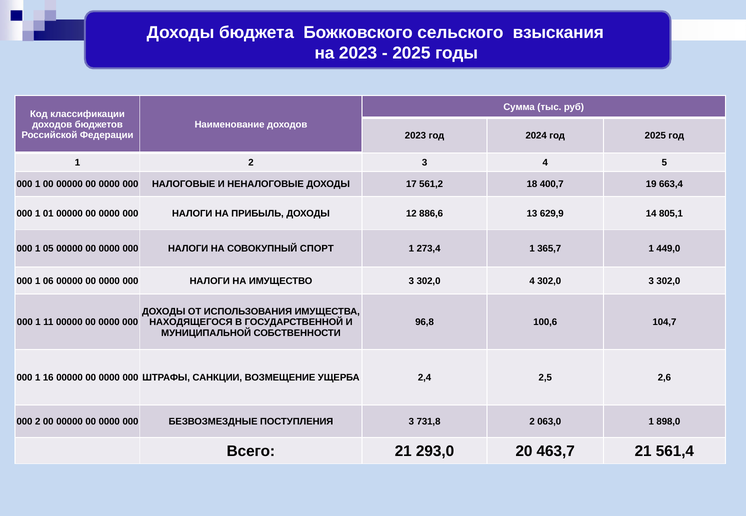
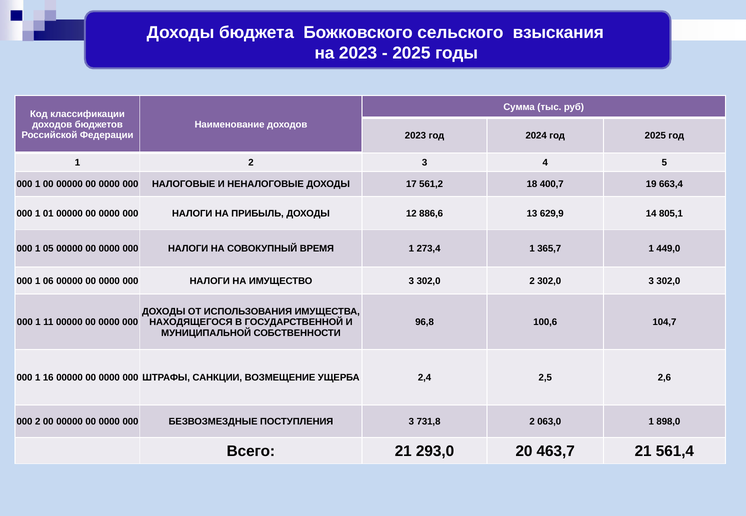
СПОРТ: СПОРТ -> ВРЕМЯ
302,0 4: 4 -> 2
